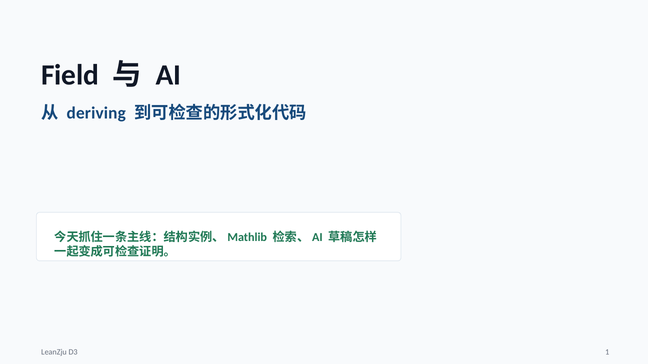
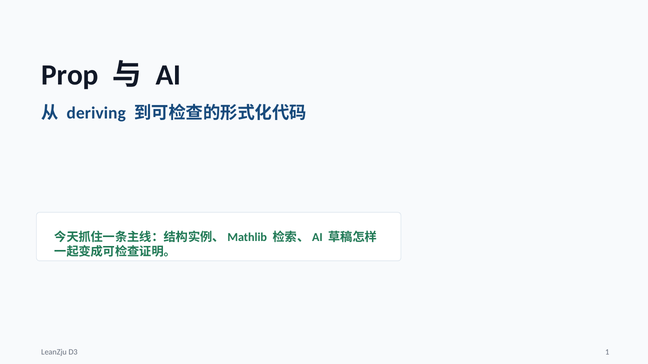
Field: Field -> Prop
